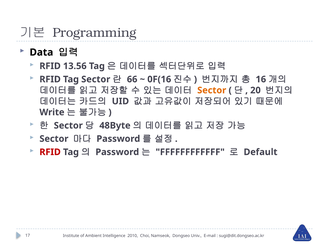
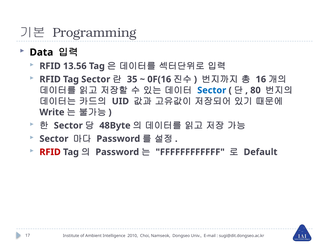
66: 66 -> 35
Sector at (212, 90) colour: orange -> blue
20: 20 -> 80
